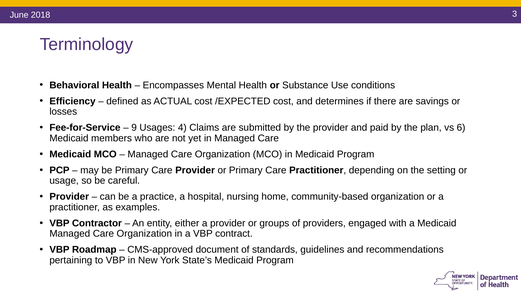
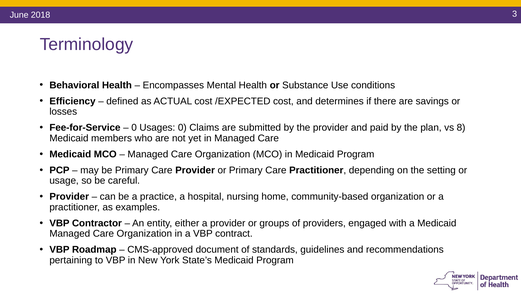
9 at (134, 128): 9 -> 0
Usages 4: 4 -> 0
6: 6 -> 8
